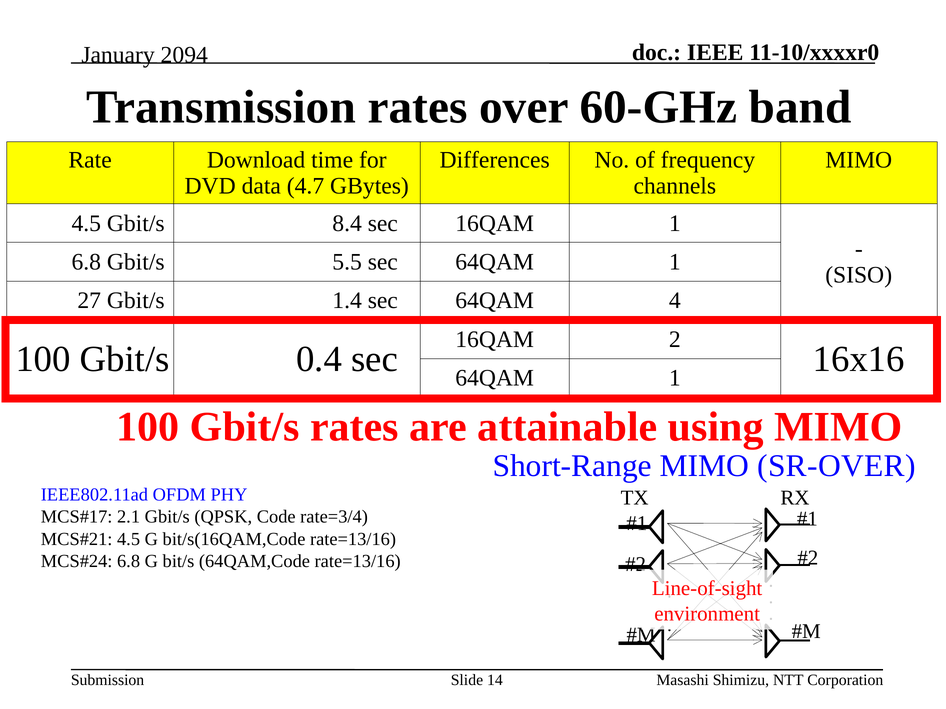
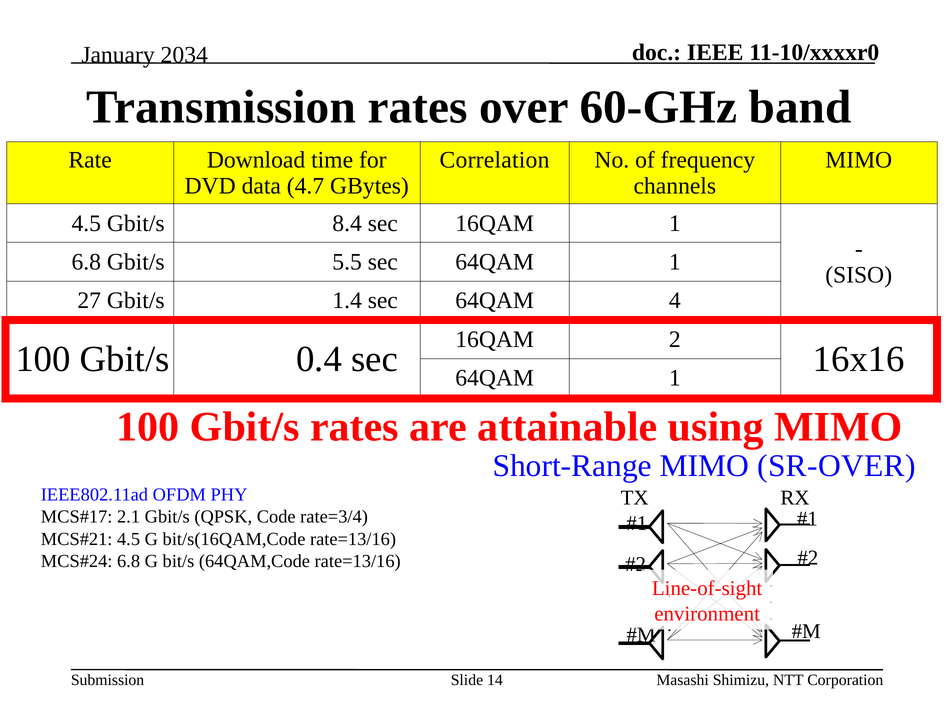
2094: 2094 -> 2034
Differences: Differences -> Correlation
